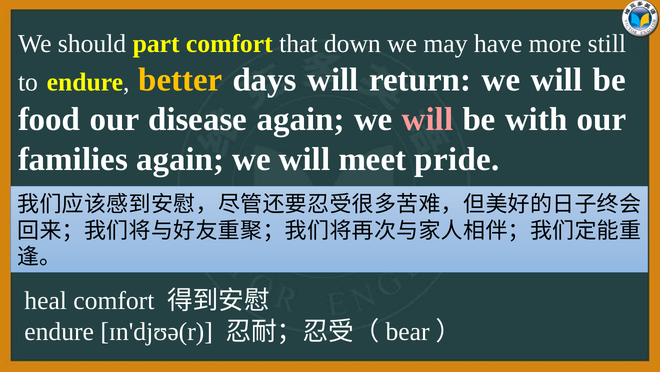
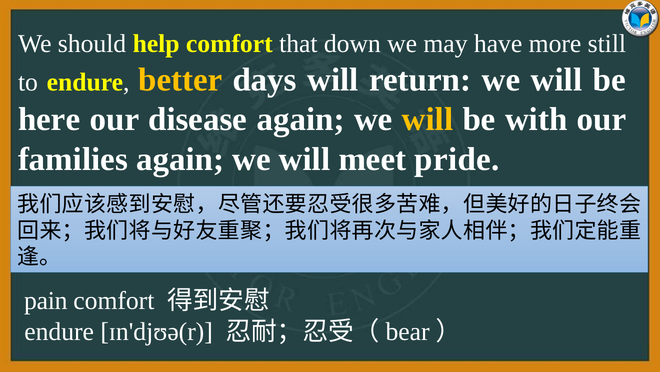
part: part -> help
food: food -> here
will at (428, 119) colour: pink -> yellow
heal: heal -> pain
